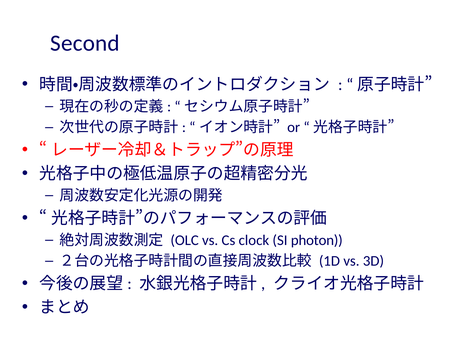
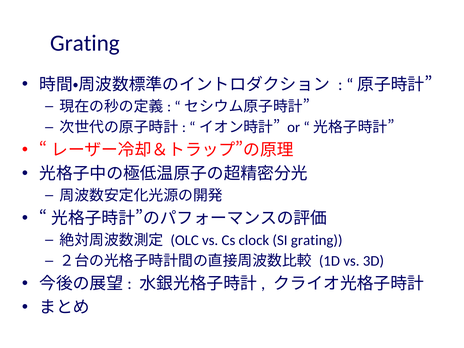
Second at (85, 43): Second -> Grating
SI photon: photon -> grating
